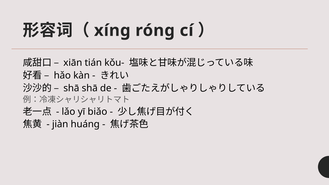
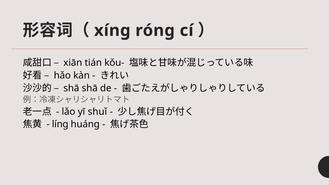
biǎo: biǎo -> shuǐ
jiàn: jiàn -> líng
